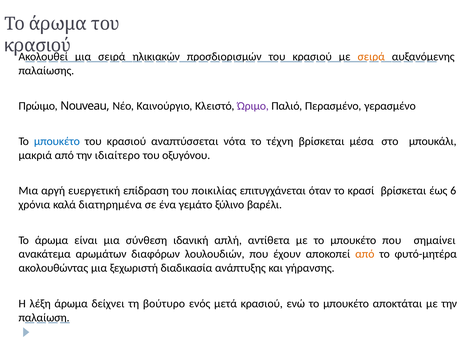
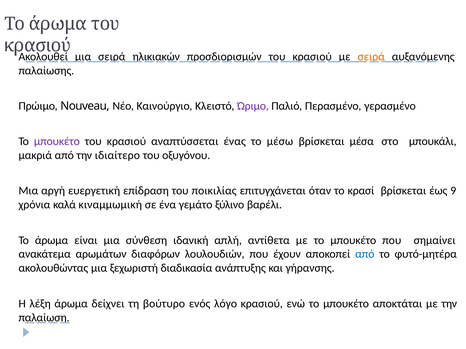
μπουκέτο at (57, 142) colour: blue -> purple
νότα: νότα -> ένας
τέχνη: τέχνη -> μέσω
6: 6 -> 9
διατηρημένα: διατηρημένα -> κιναμμωμική
από at (365, 254) colour: orange -> blue
μετά: μετά -> λόγο
